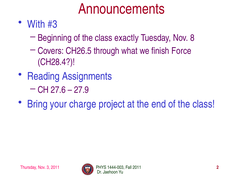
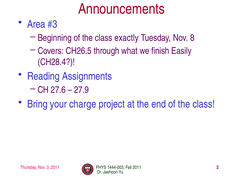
With: With -> Area
Force: Force -> Easily
